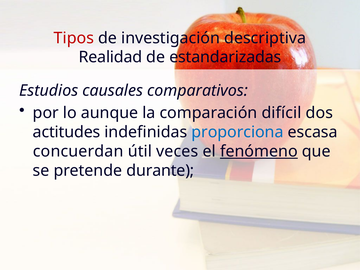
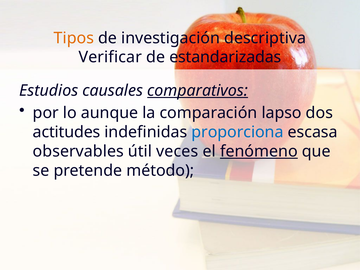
Tipos colour: red -> orange
Realidad: Realidad -> Verificar
comparativos underline: none -> present
difícil: difícil -> lapso
concuerdan: concuerdan -> observables
durante: durante -> método
